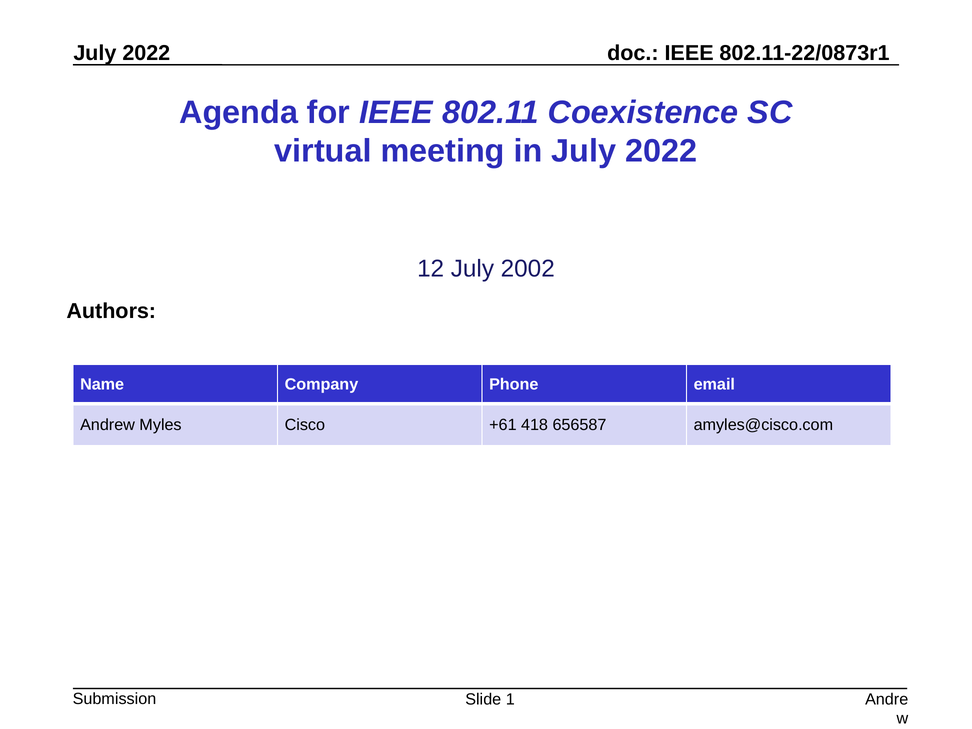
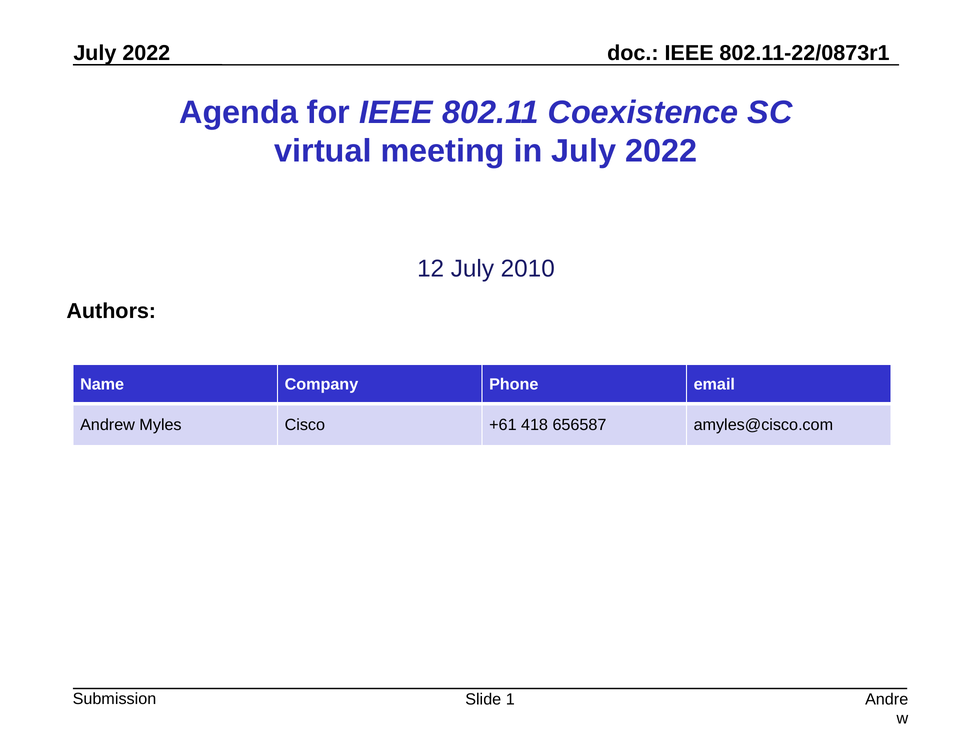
2002: 2002 -> 2010
